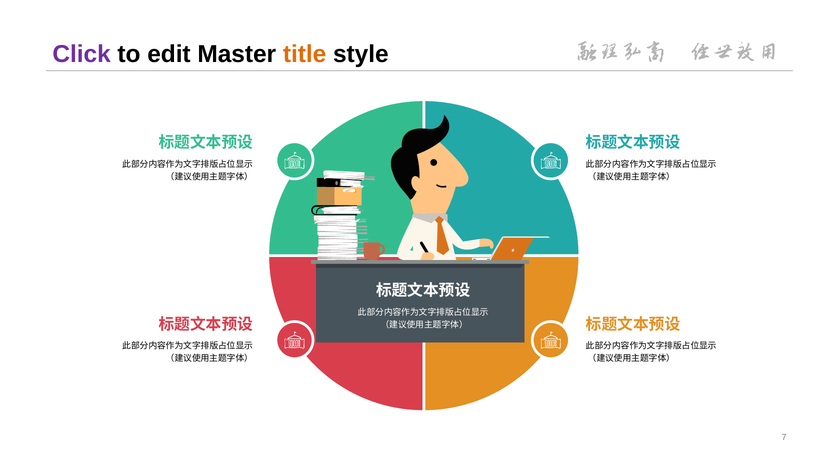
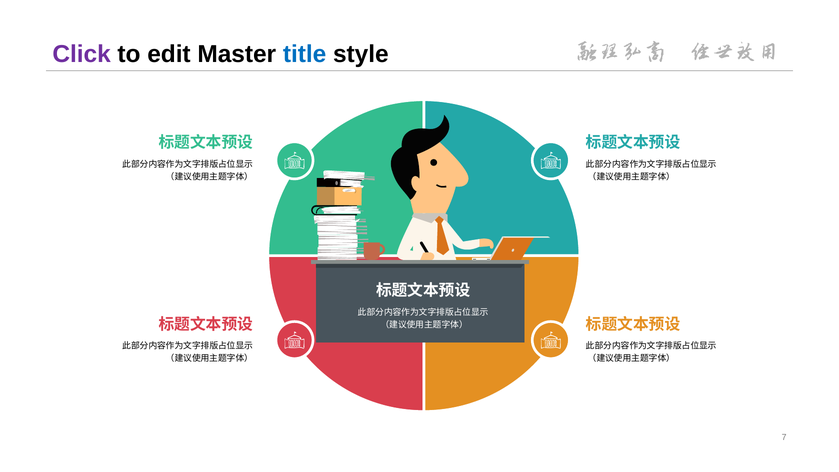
title colour: orange -> blue
